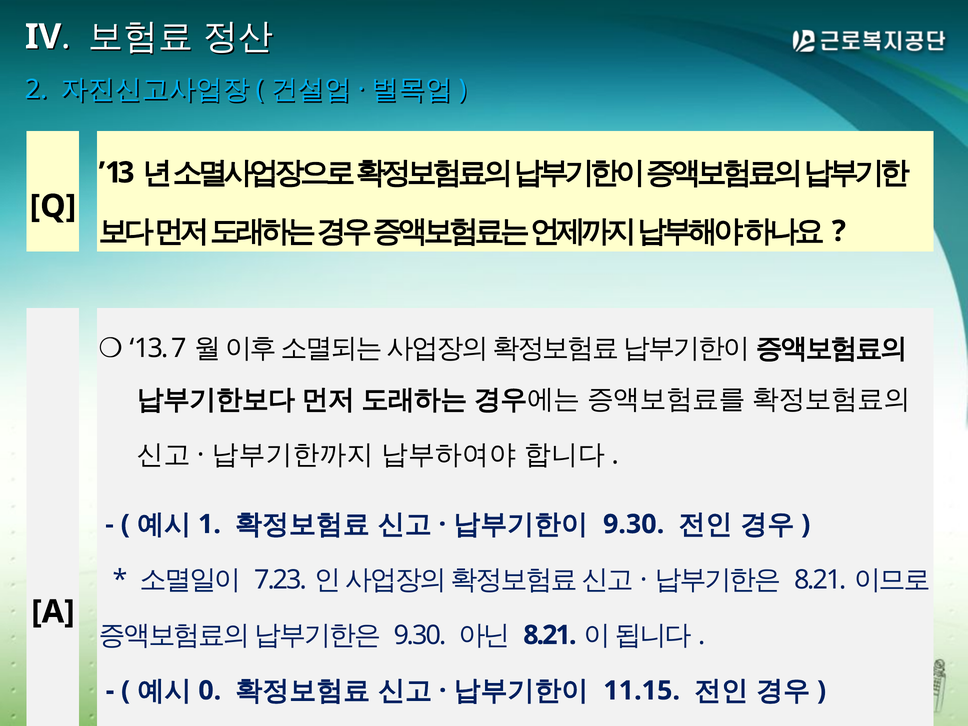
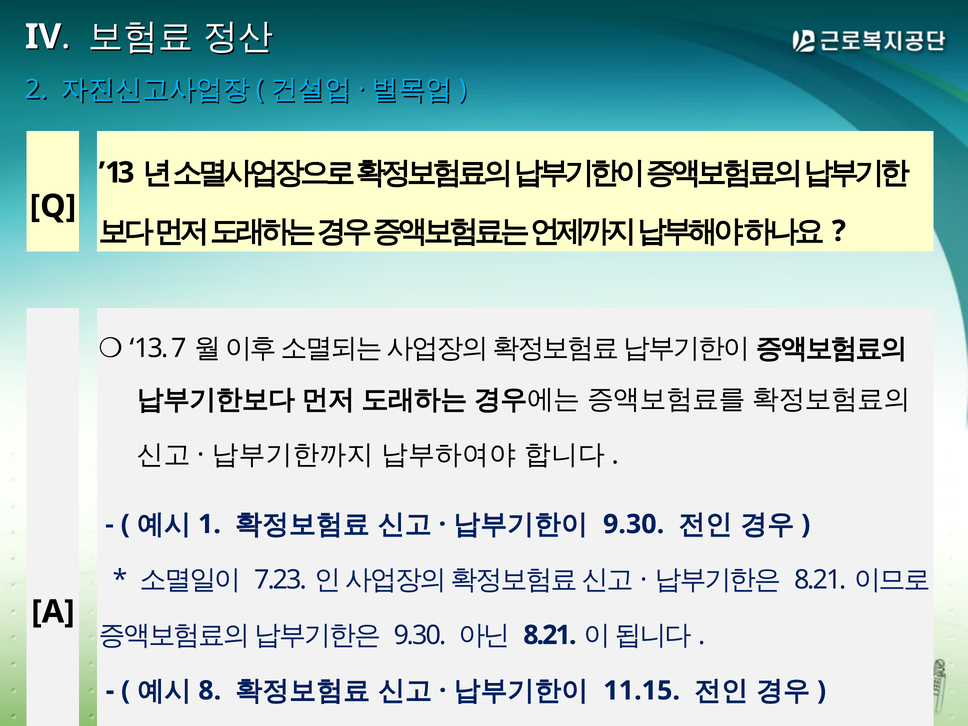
0: 0 -> 8
